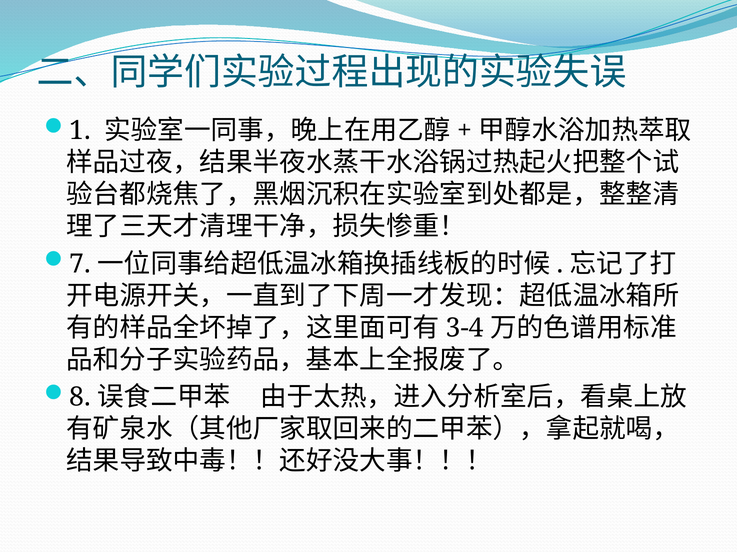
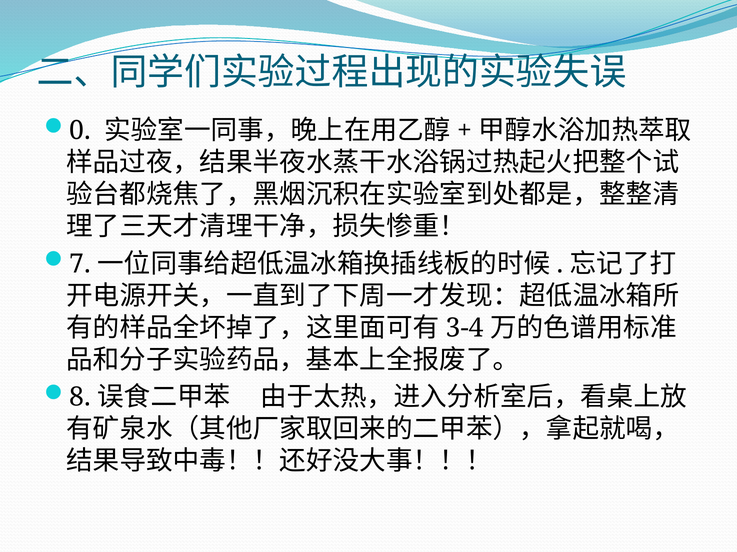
1: 1 -> 0
